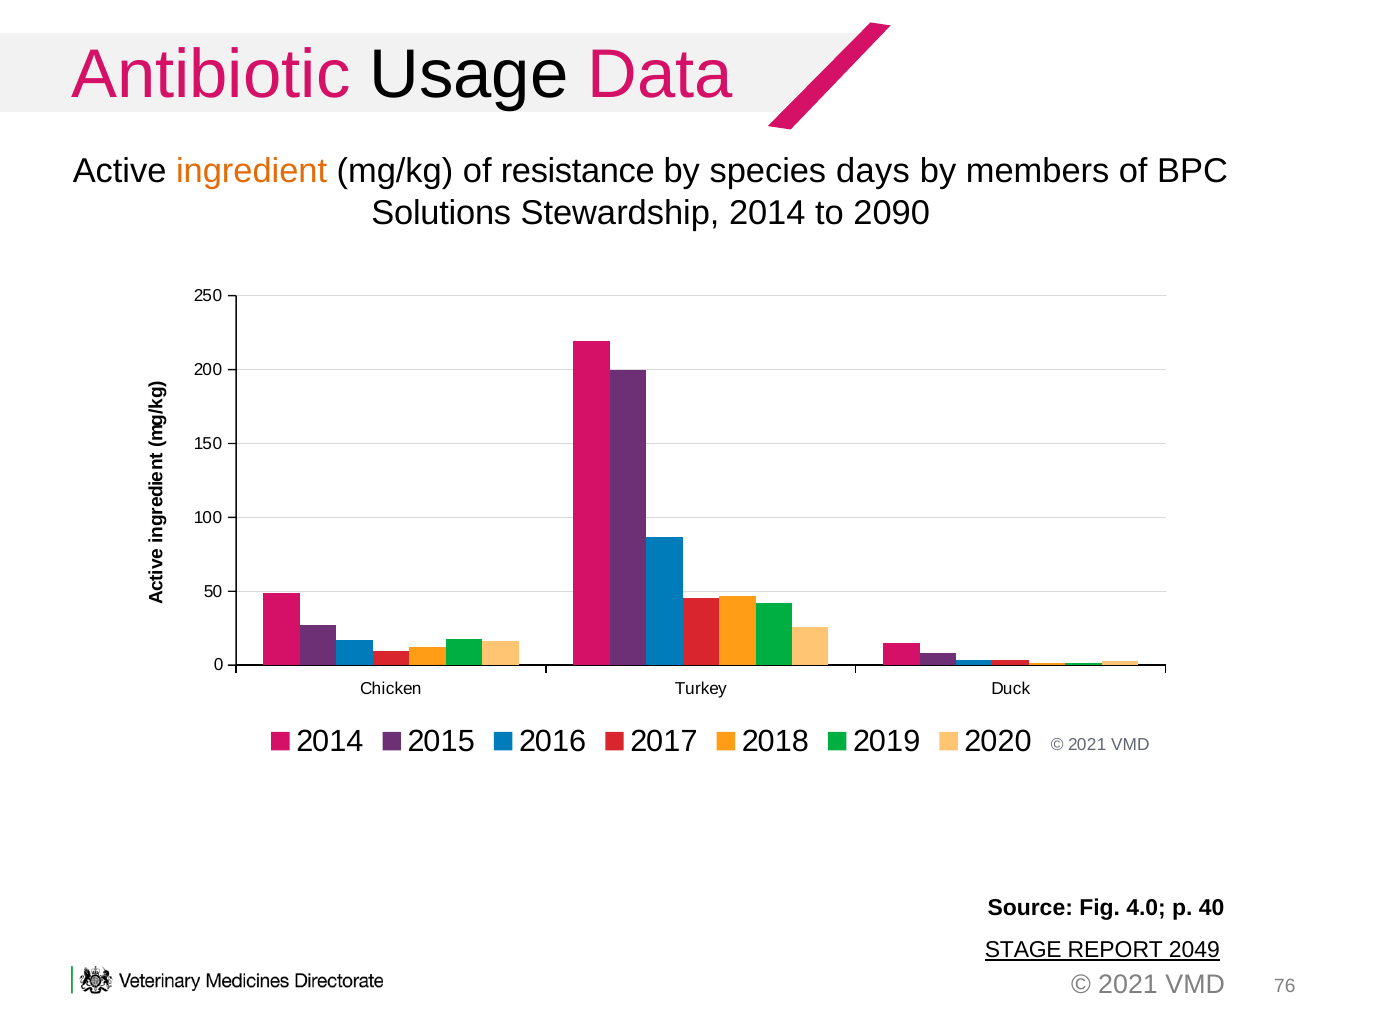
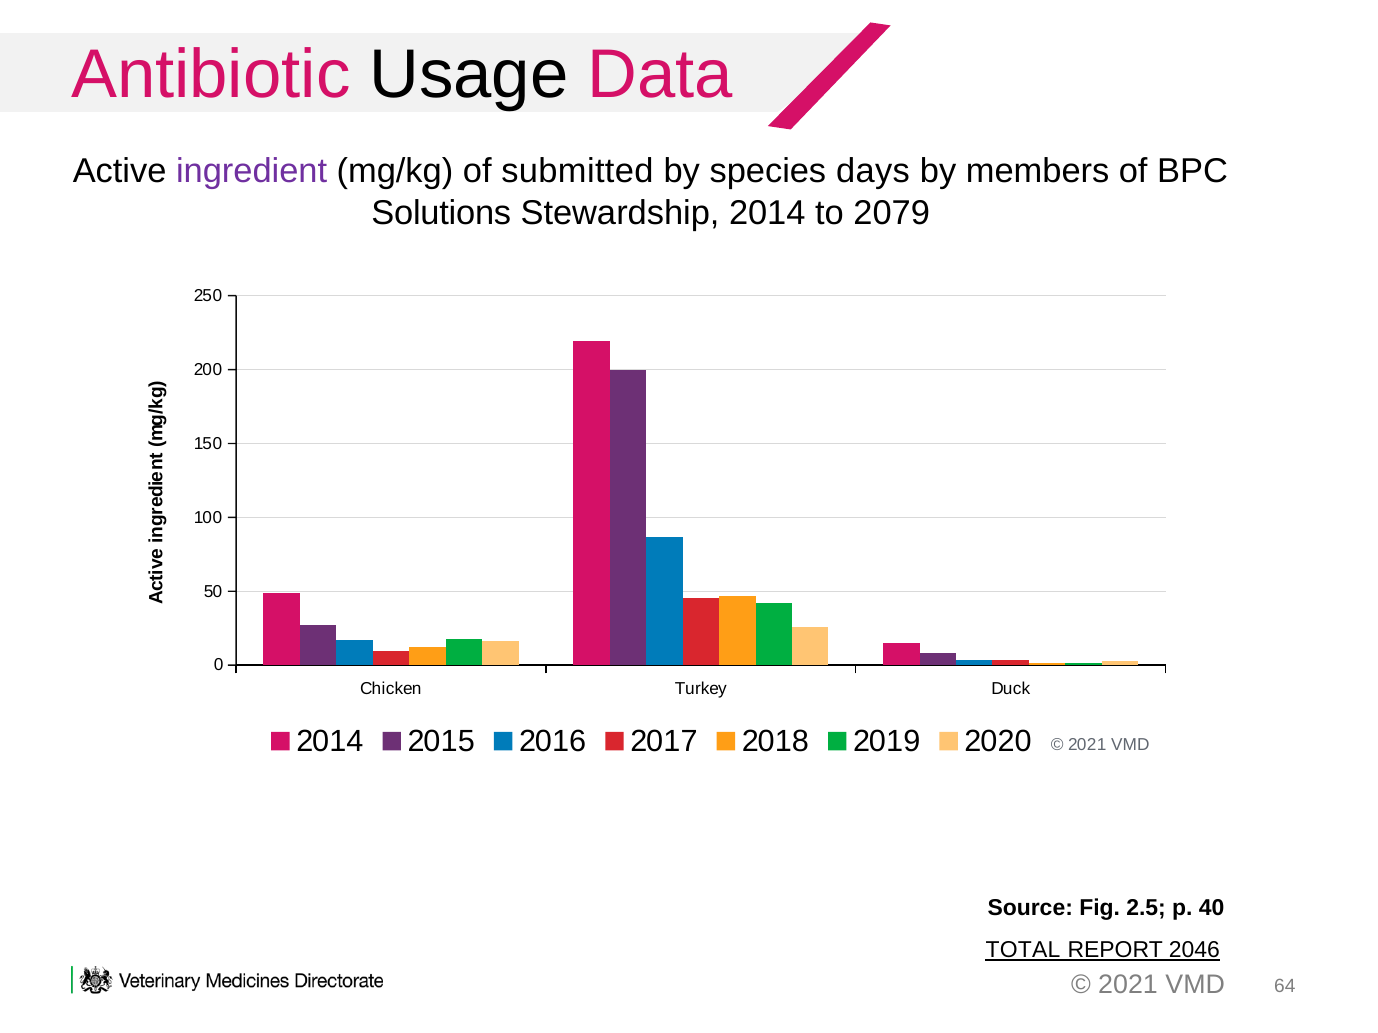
ingredient colour: orange -> purple
resistance: resistance -> submitted
2090: 2090 -> 2079
4.0: 4.0 -> 2.5
STAGE: STAGE -> TOTAL
2049: 2049 -> 2046
76: 76 -> 64
